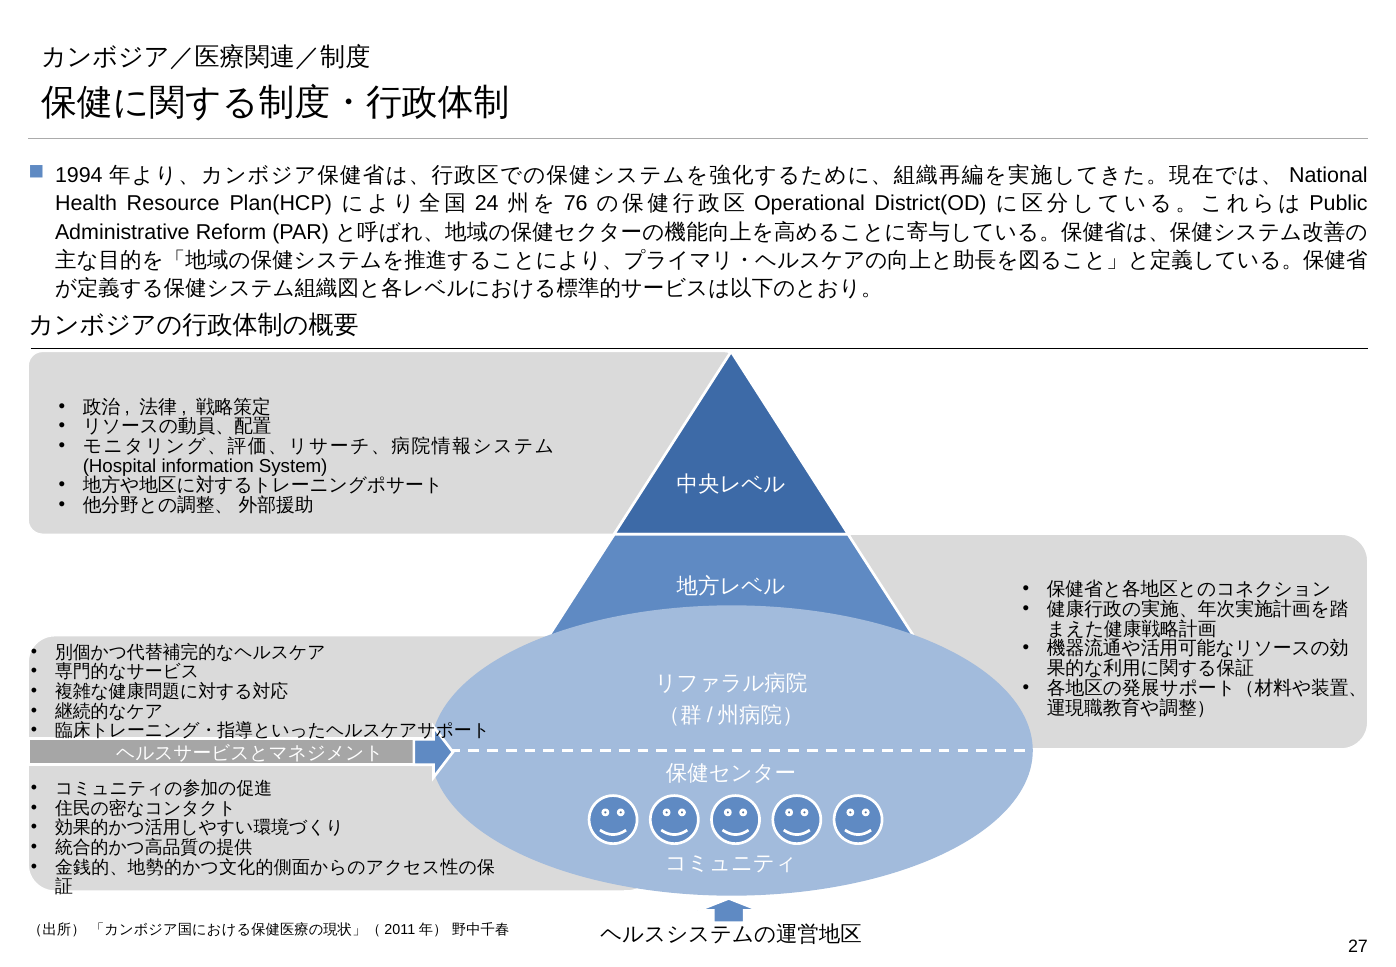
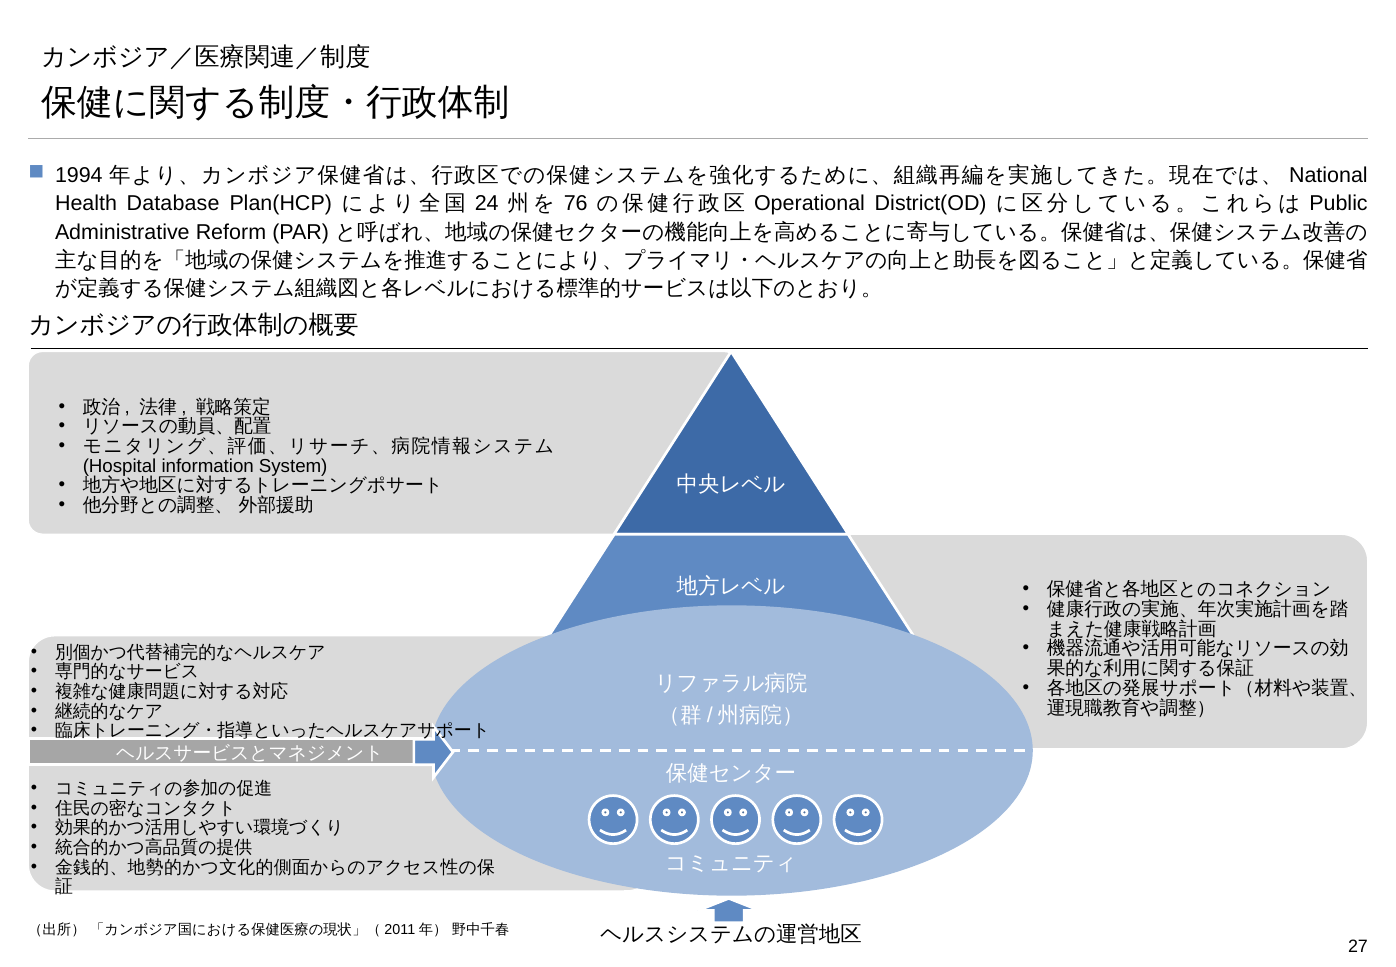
Resource: Resource -> Database
